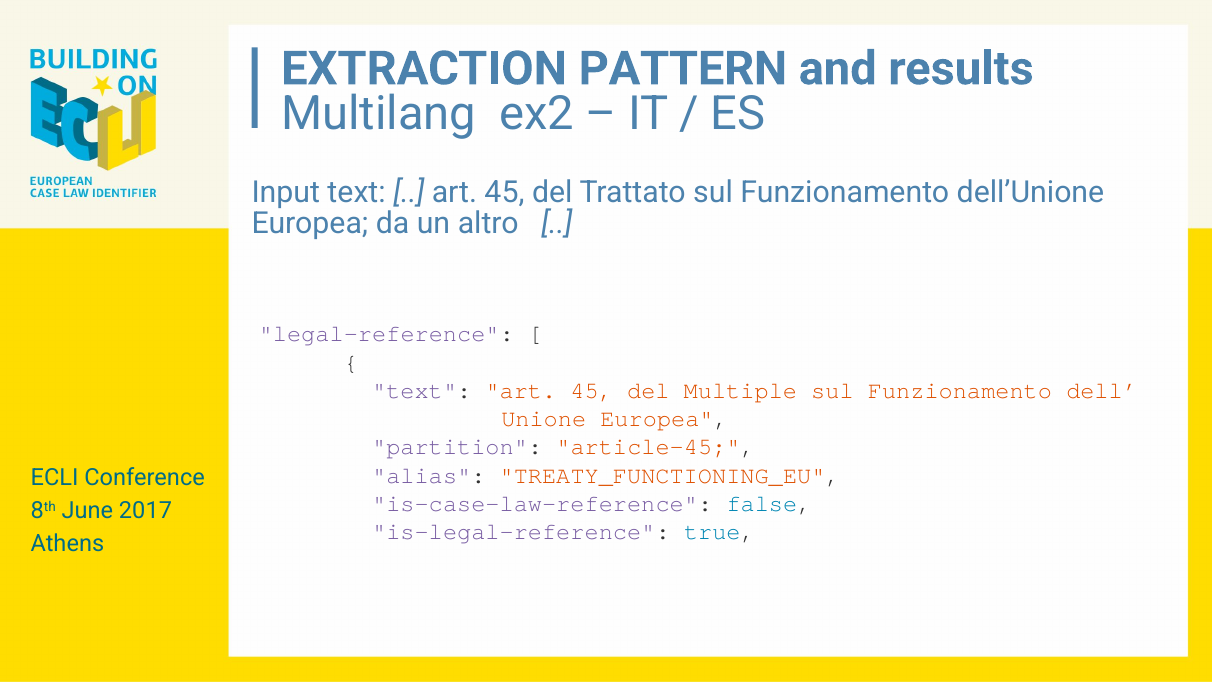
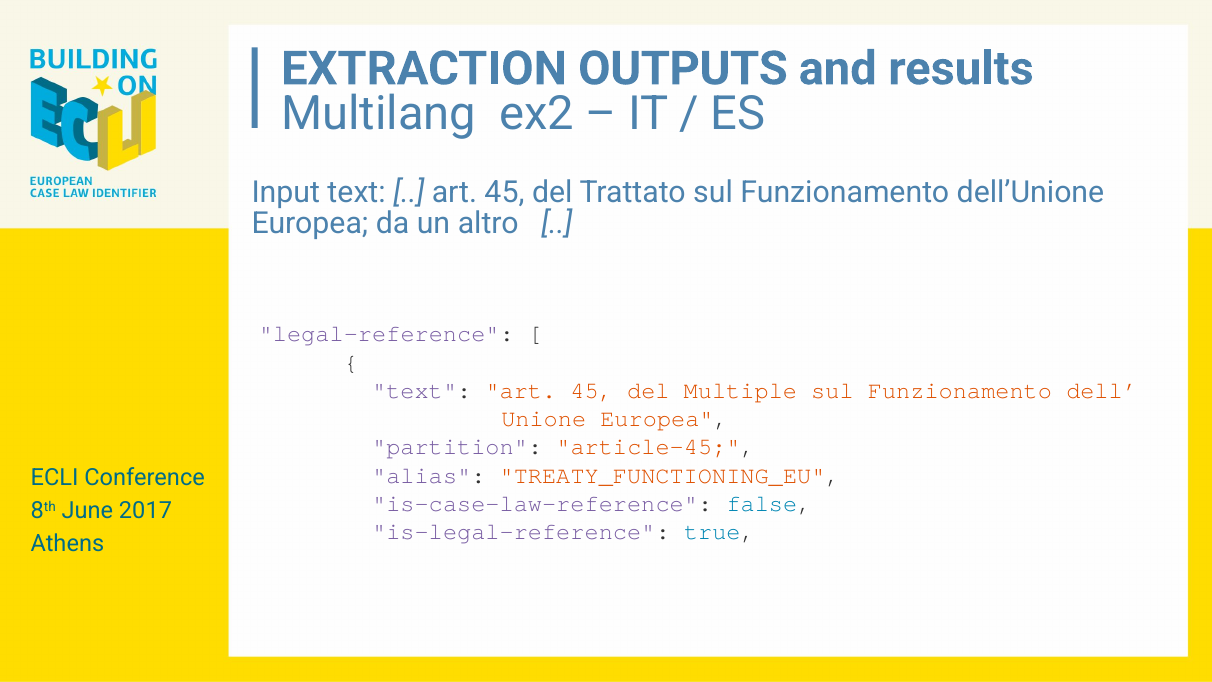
PATTERN: PATTERN -> OUTPUTS
